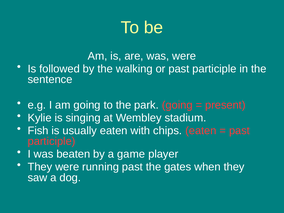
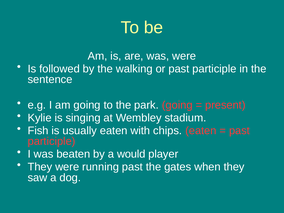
game: game -> would
